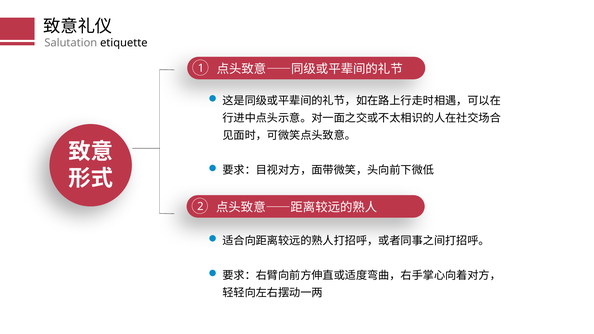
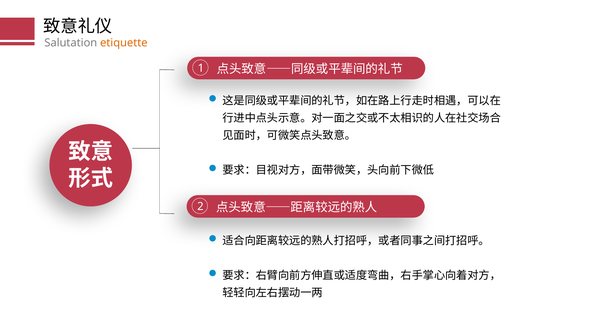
etiquette colour: black -> orange
